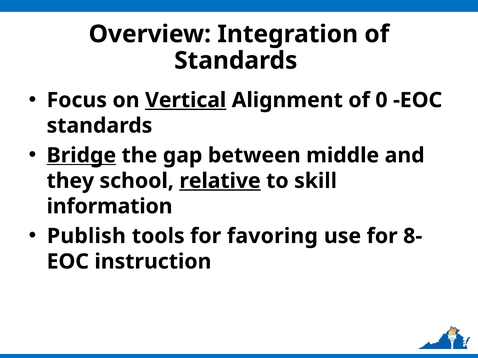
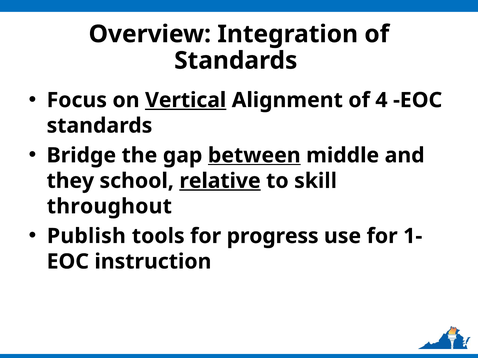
0: 0 -> 4
Bridge underline: present -> none
between underline: none -> present
information: information -> throughout
favoring: favoring -> progress
8-: 8- -> 1-
